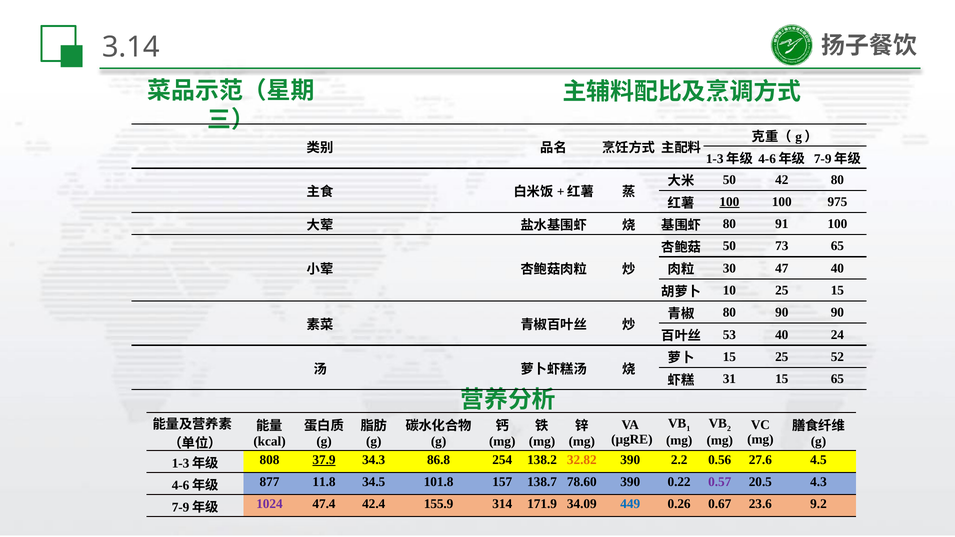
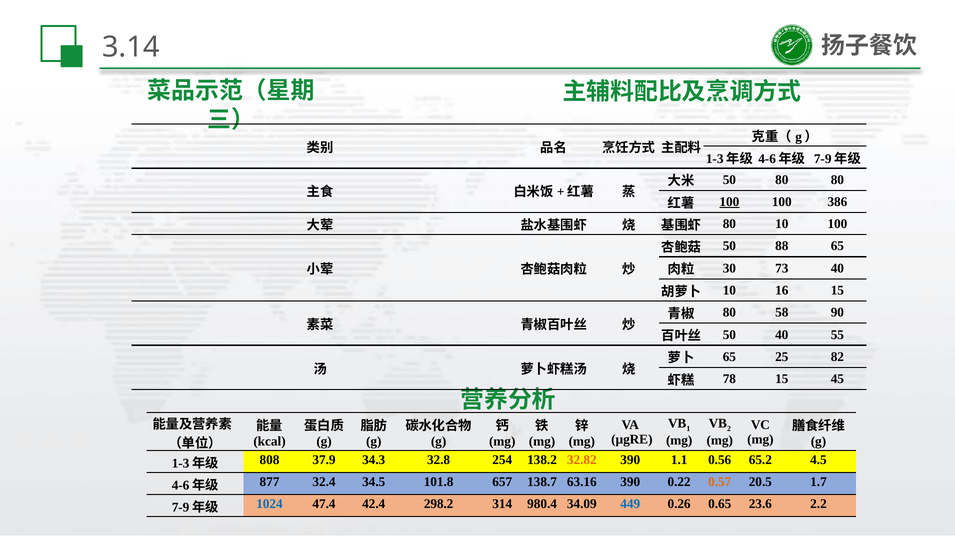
50 42: 42 -> 80
975: 975 -> 386
80 91: 91 -> 10
73: 73 -> 88
47: 47 -> 73
10 25: 25 -> 16
80 90: 90 -> 58
53 at (729, 335): 53 -> 50
24: 24 -> 55
15 at (729, 357): 15 -> 65
52: 52 -> 82
31: 31 -> 78
15 65: 65 -> 45
37.9 underline: present -> none
86.8: 86.8 -> 32.8
2.2: 2.2 -> 1.1
27.6: 27.6 -> 65.2
11.8: 11.8 -> 32.4
157: 157 -> 657
78.60: 78.60 -> 63.16
0.57 colour: purple -> orange
4.3: 4.3 -> 1.7
1024 colour: purple -> blue
155.9: 155.9 -> 298.2
171.9: 171.9 -> 980.4
0.67: 0.67 -> 0.65
9.2: 9.2 -> 2.2
